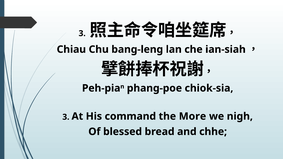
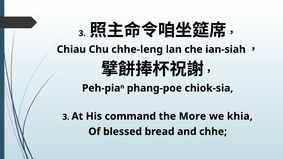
bang-leng: bang-leng -> chhe-leng
nigh: nigh -> khia
